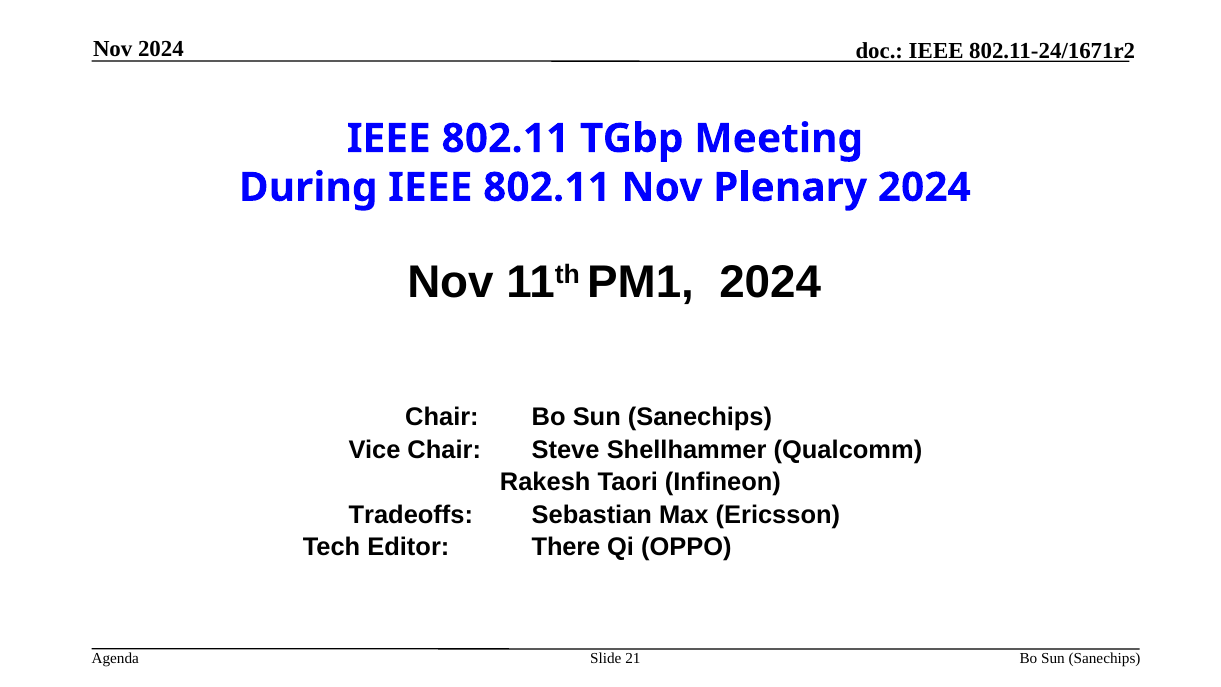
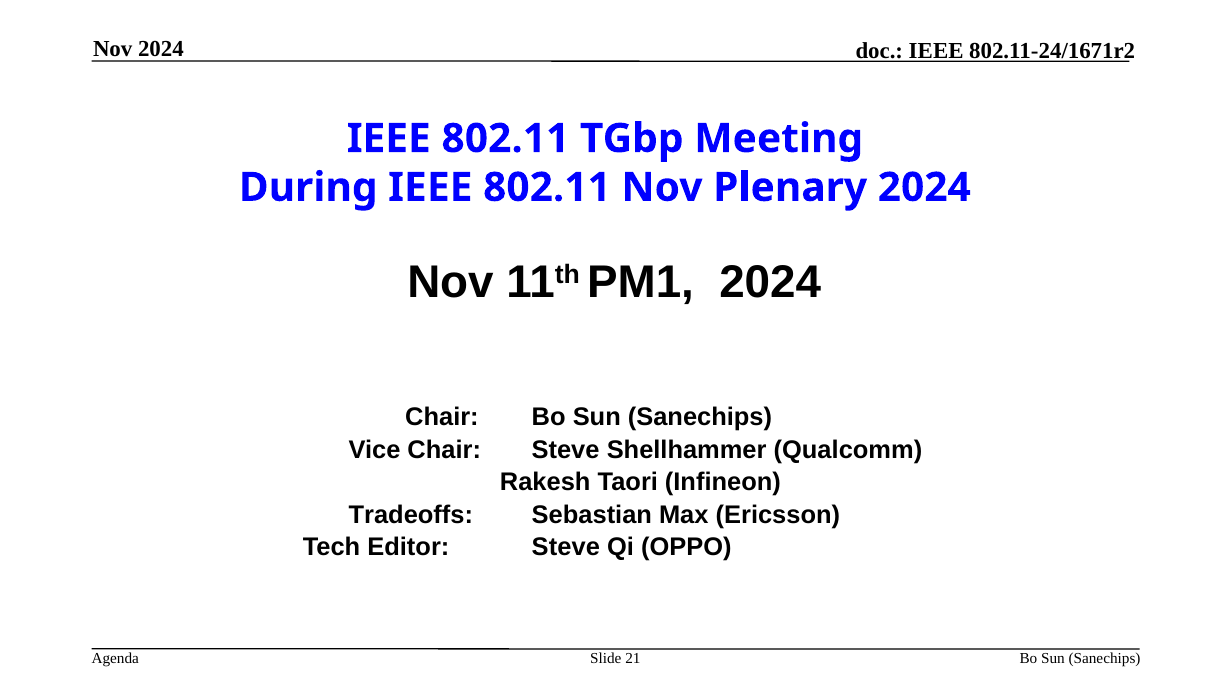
Editor There: There -> Steve
